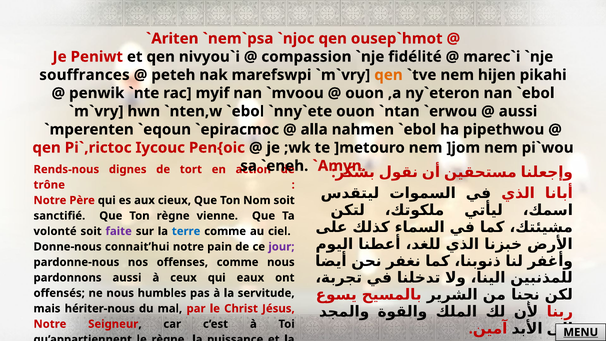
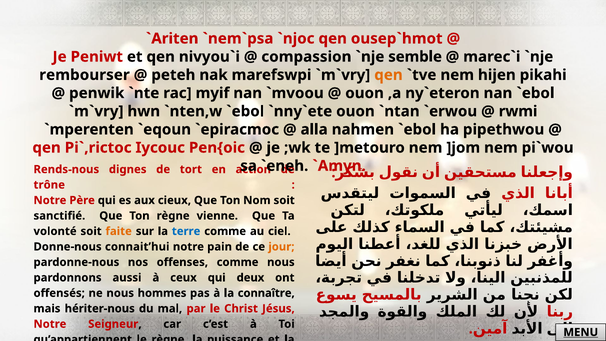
fidélité: fidélité -> semble
souffrances: souffrances -> rembourser
aussi at (518, 111): aussi -> rwmi
faite colour: purple -> orange
jour colour: purple -> orange
eaux: eaux -> deux
humbles: humbles -> hommes
servitude: servitude -> connaître
